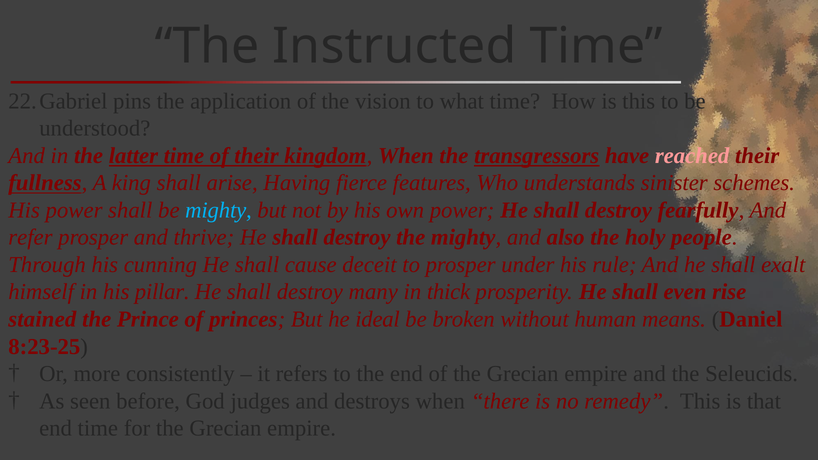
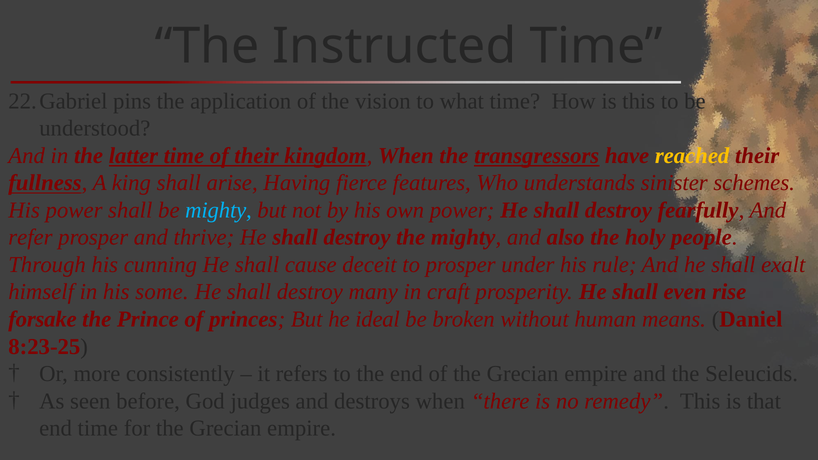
reached colour: pink -> yellow
pillar: pillar -> some
thick: thick -> craft
stained: stained -> forsake
